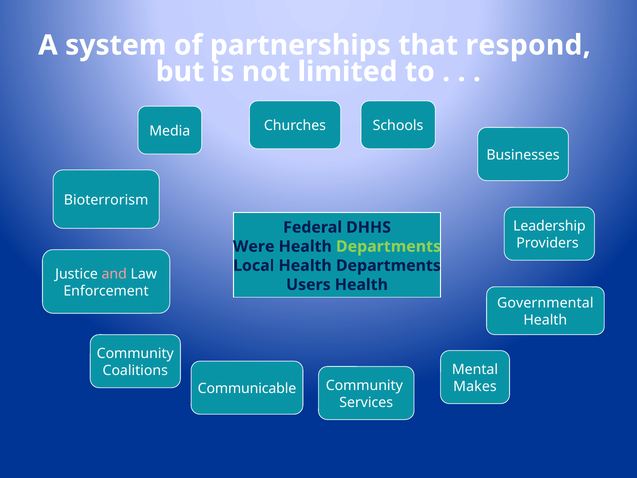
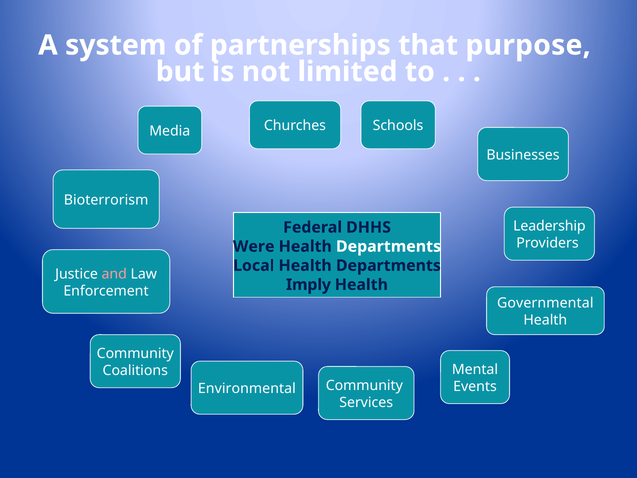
respond: respond -> purpose
Departments at (388, 246) colour: light green -> white
Users: Users -> Imply
Makes: Makes -> Events
Communicable: Communicable -> Environmental
